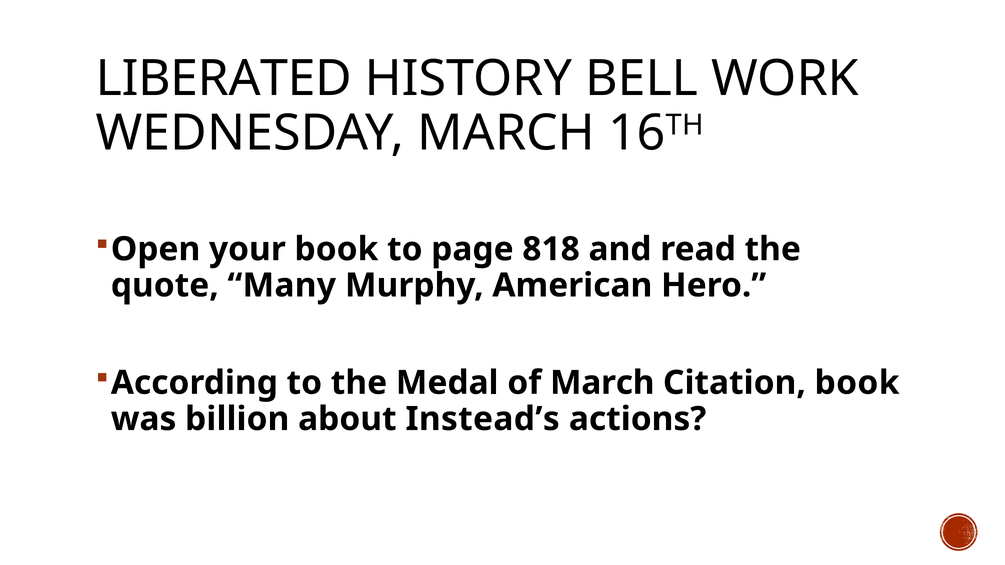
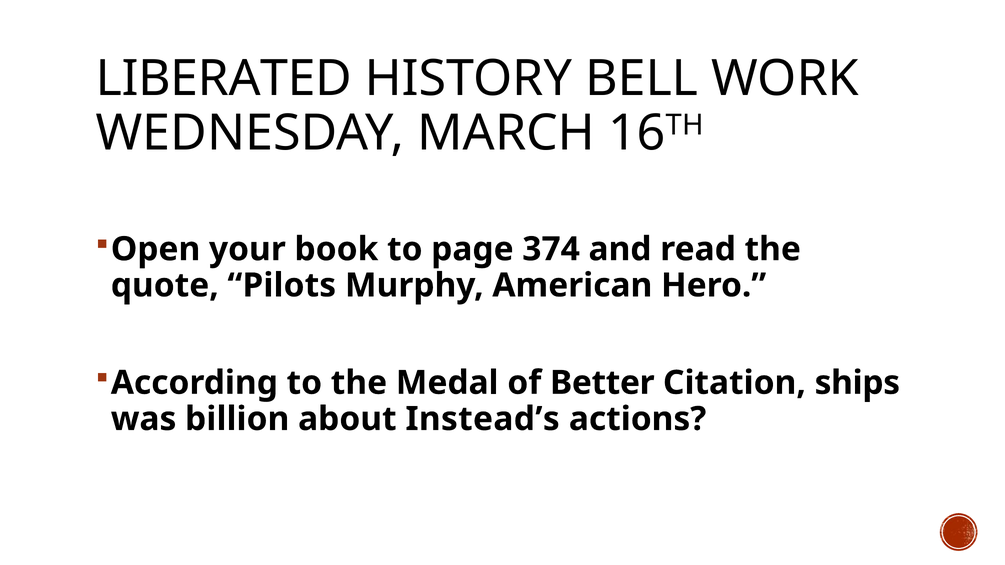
818: 818 -> 374
Many: Many -> Pilots
of March: March -> Better
Citation book: book -> ships
